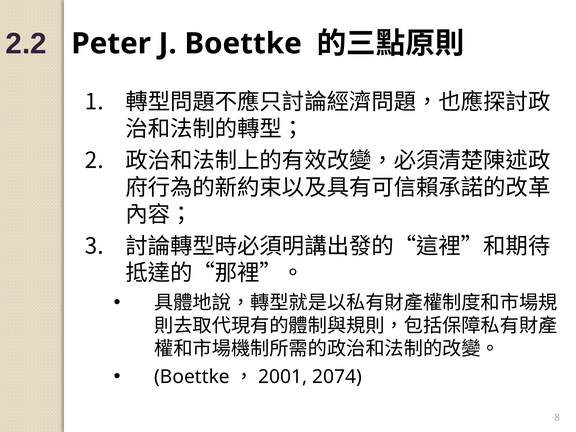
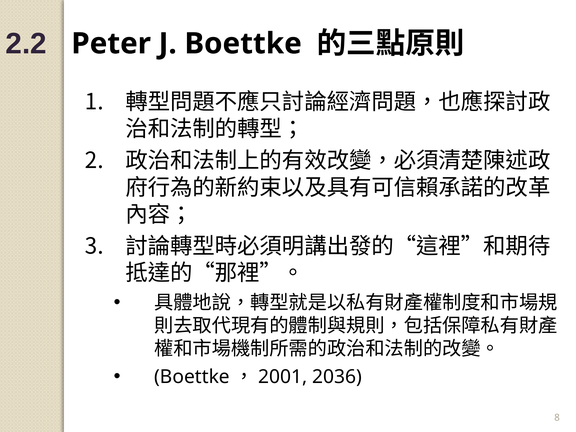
2074: 2074 -> 2036
